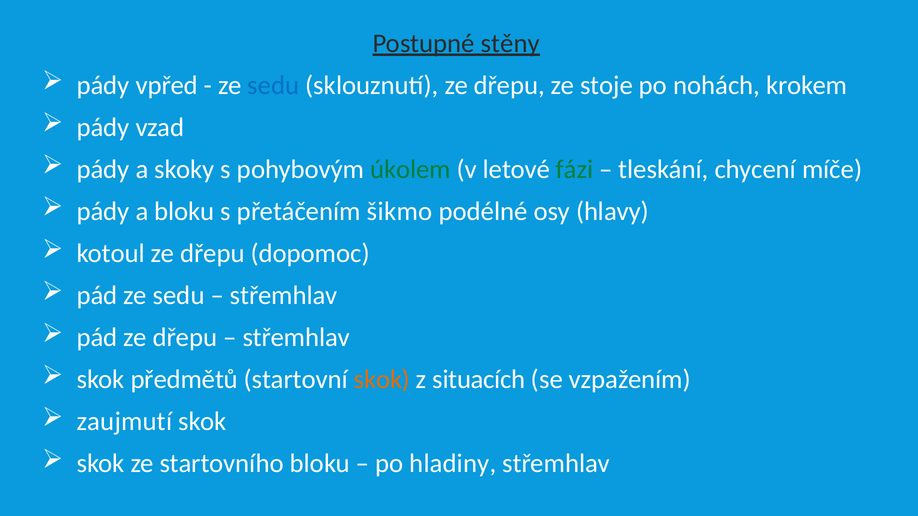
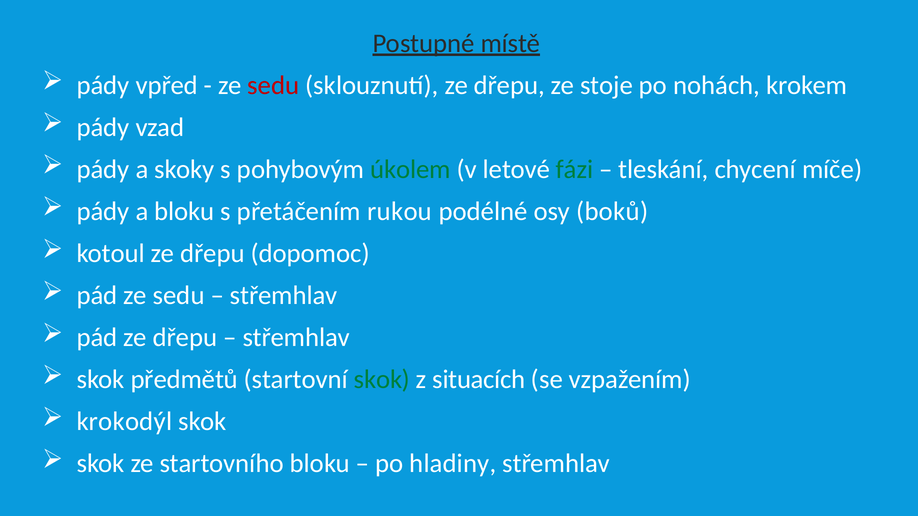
stěny: stěny -> místě
sedu at (273, 86) colour: blue -> red
šikmo: šikmo -> rukou
hlavy: hlavy -> boků
skok at (382, 380) colour: orange -> green
zaujmutí: zaujmutí -> krokodýl
